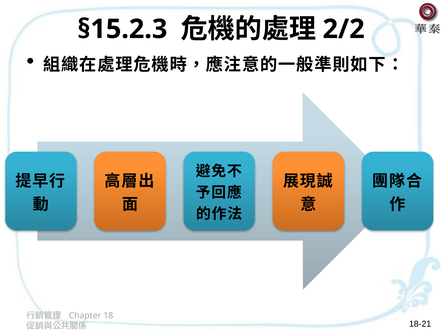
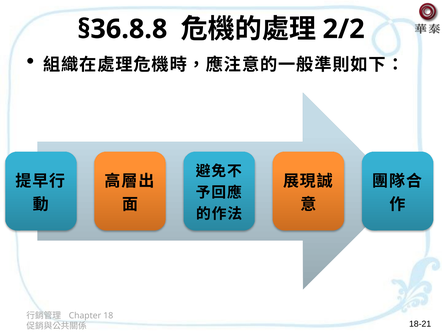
§15.2.3: §15.2.3 -> §36.8.8
